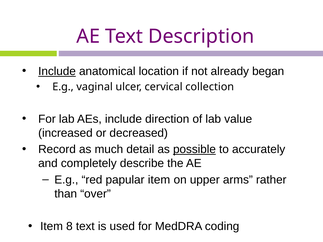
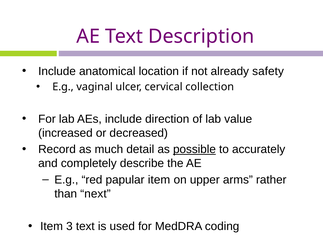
Include at (57, 71) underline: present -> none
began: began -> safety
over: over -> next
8: 8 -> 3
